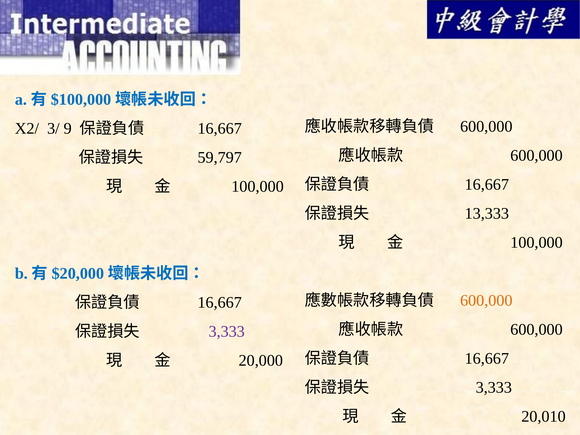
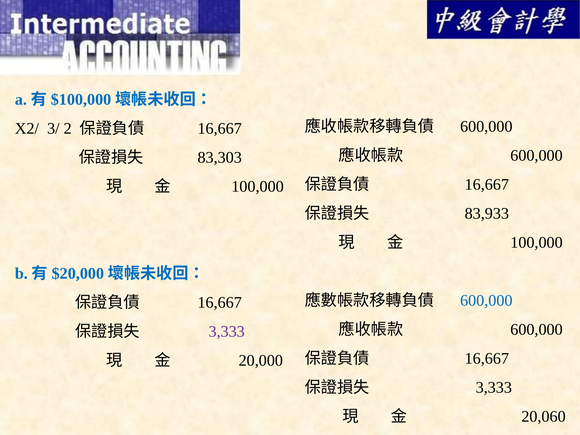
9: 9 -> 2
59,797: 59,797 -> 83,303
13,333: 13,333 -> 83,933
600,000 at (486, 300) colour: orange -> blue
20,010: 20,010 -> 20,060
